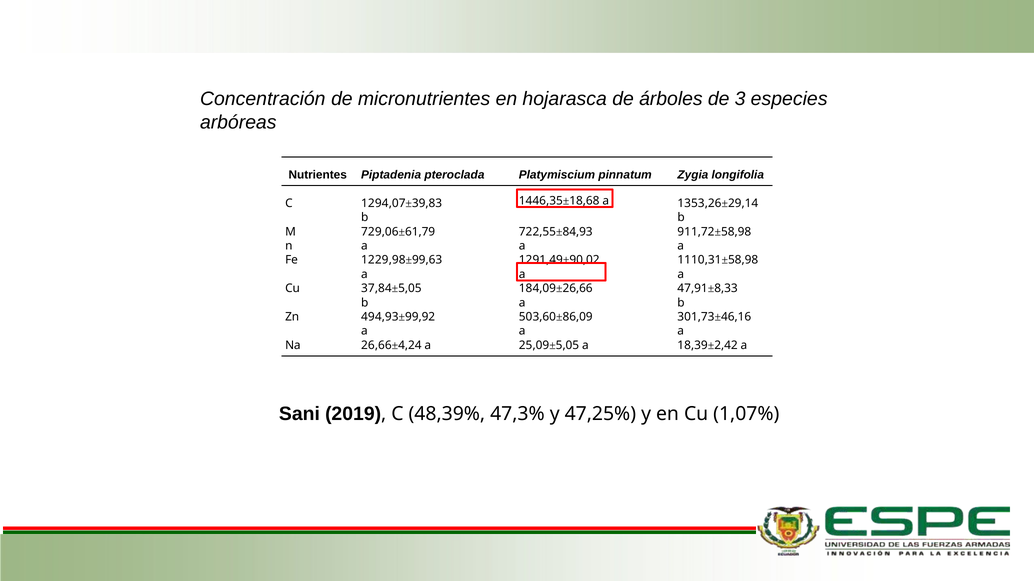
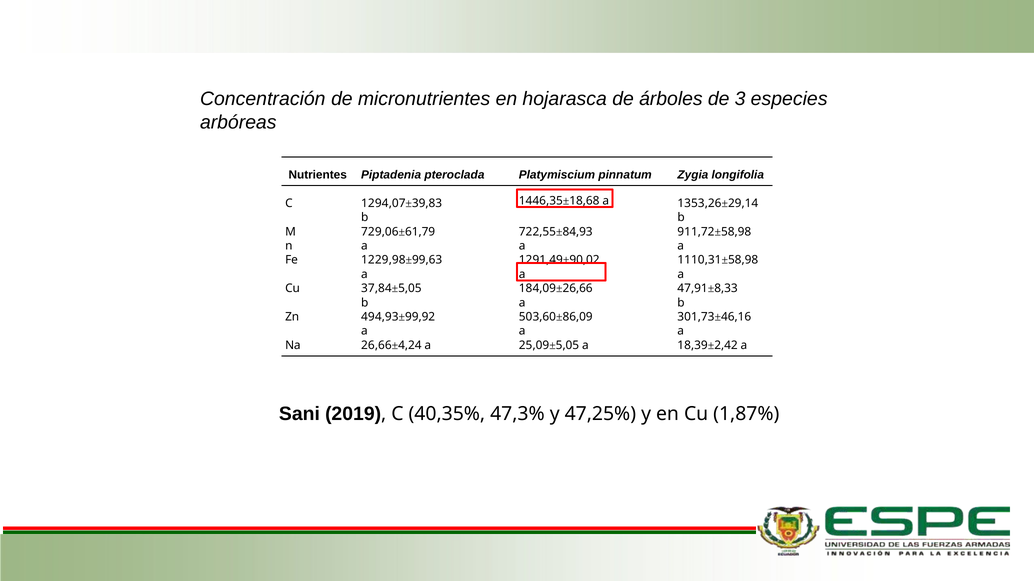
48,39%: 48,39% -> 40,35%
1,07%: 1,07% -> 1,87%
